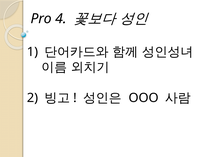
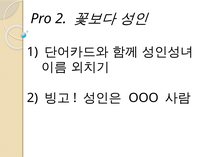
Pro 4: 4 -> 2
